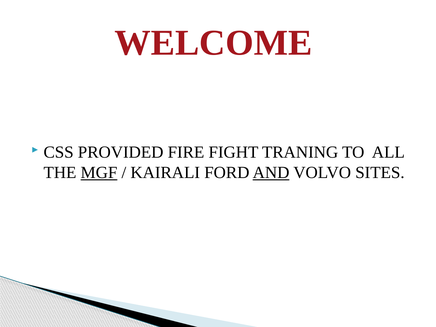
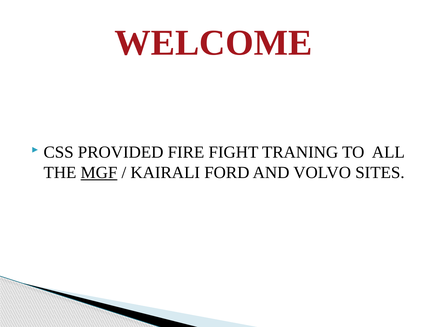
AND underline: present -> none
